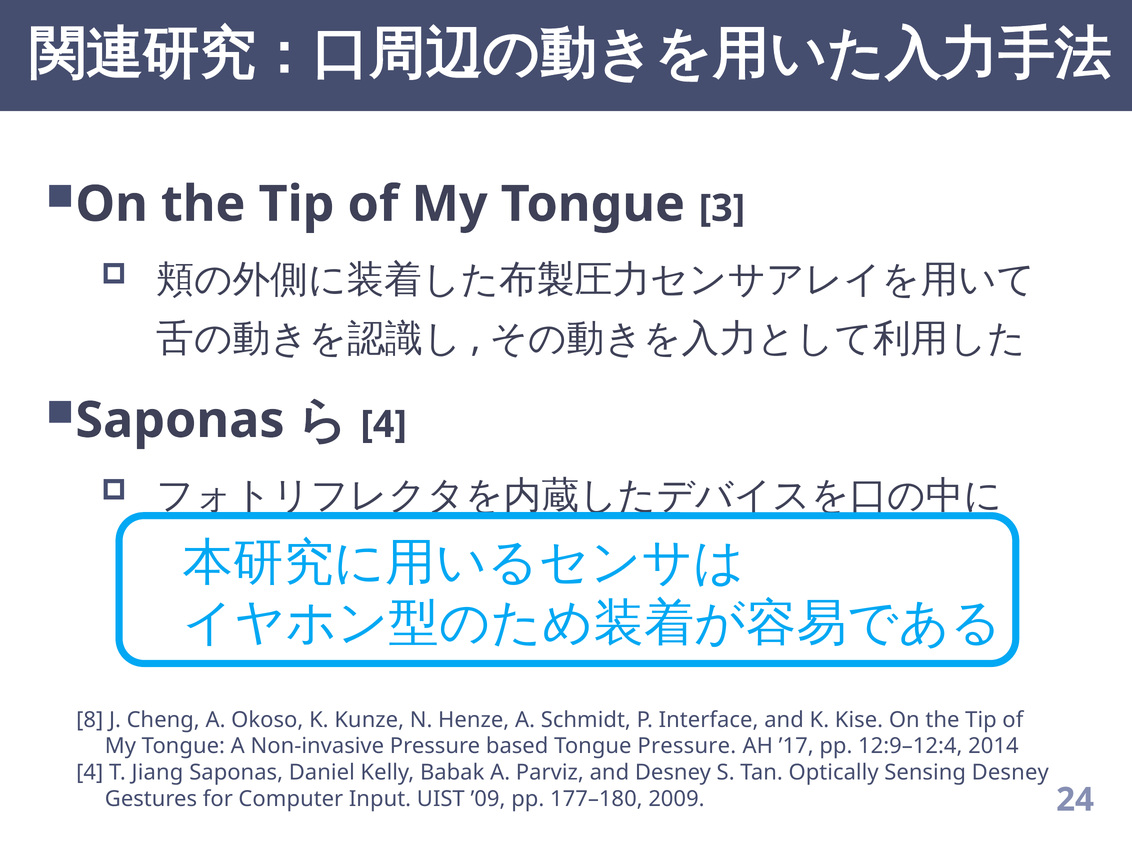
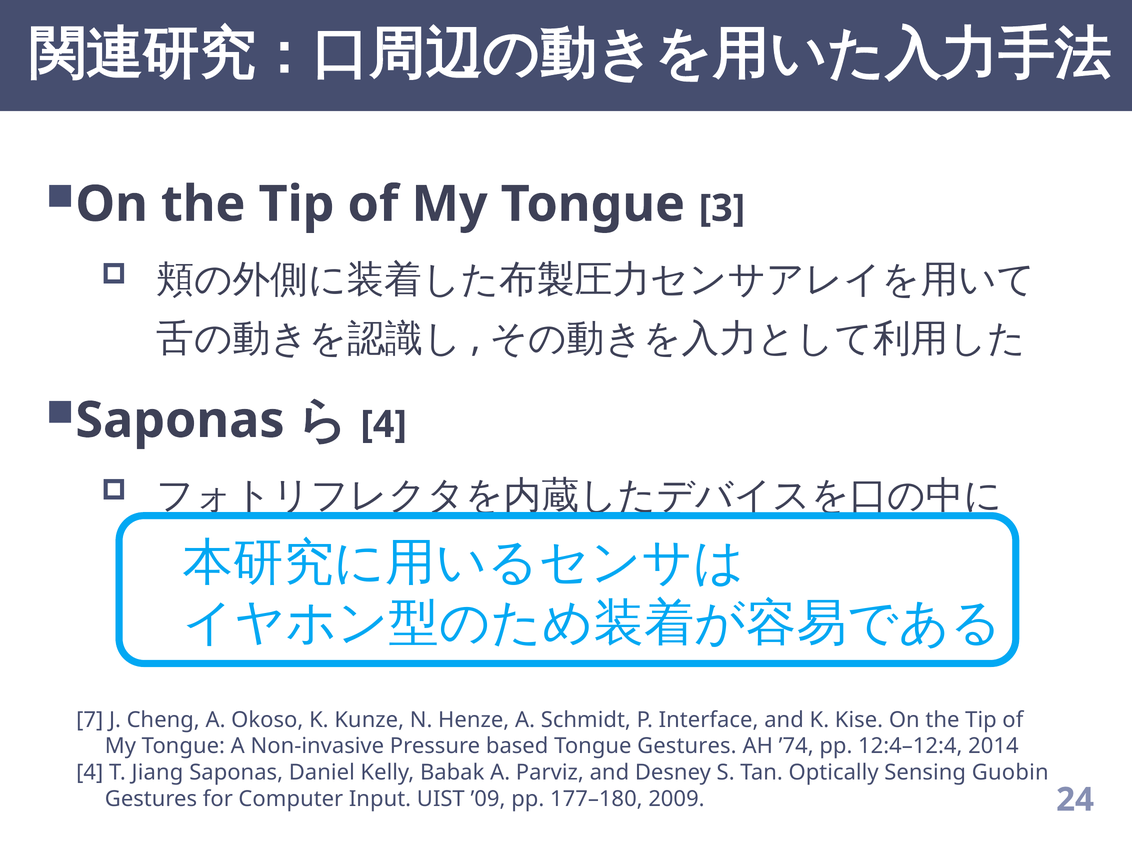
8: 8 -> 7
Tongue Pressure: Pressure -> Gestures
’17: ’17 -> ’74
12:9–12:4: 12:9–12:4 -> 12:4–12:4
Sensing Desney: Desney -> Guobin
